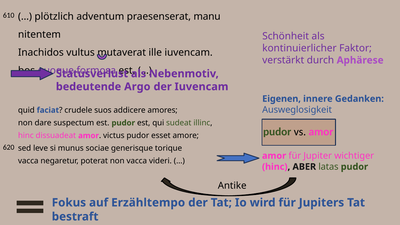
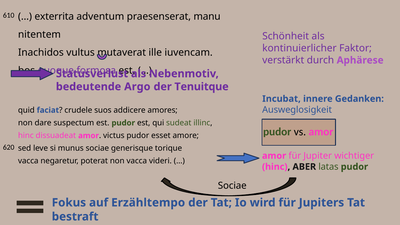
plötzlich: plötzlich -> exterrita
der Iuvencam: Iuvencam -> Tenuitque
Eigenen: Eigenen -> Incubat
Antike at (232, 186): Antike -> Sociae
